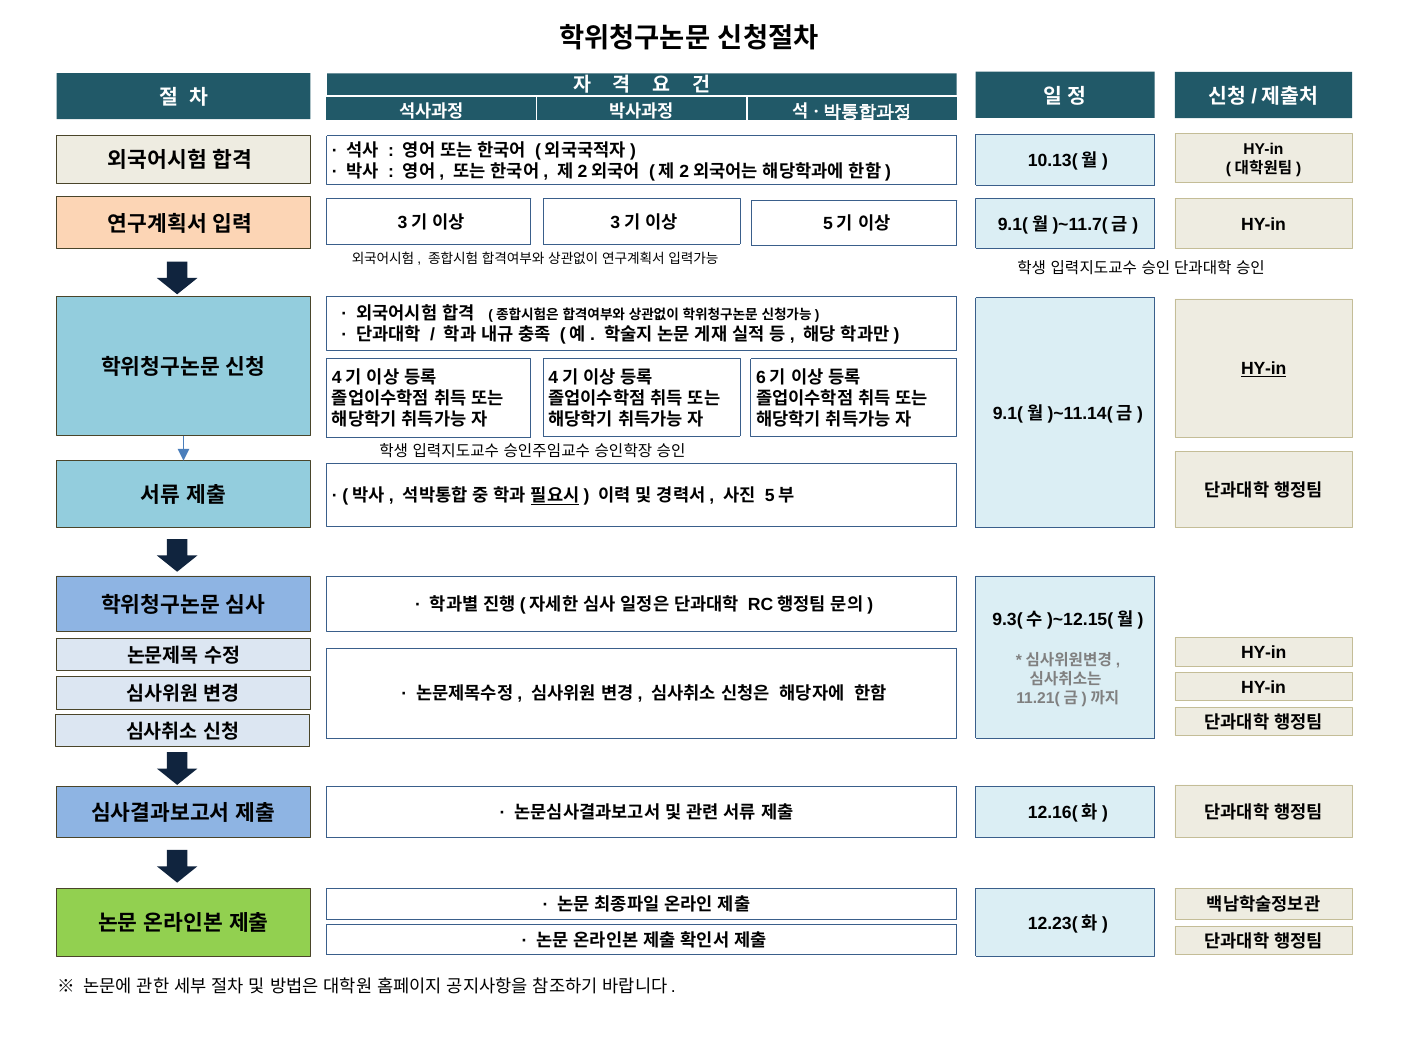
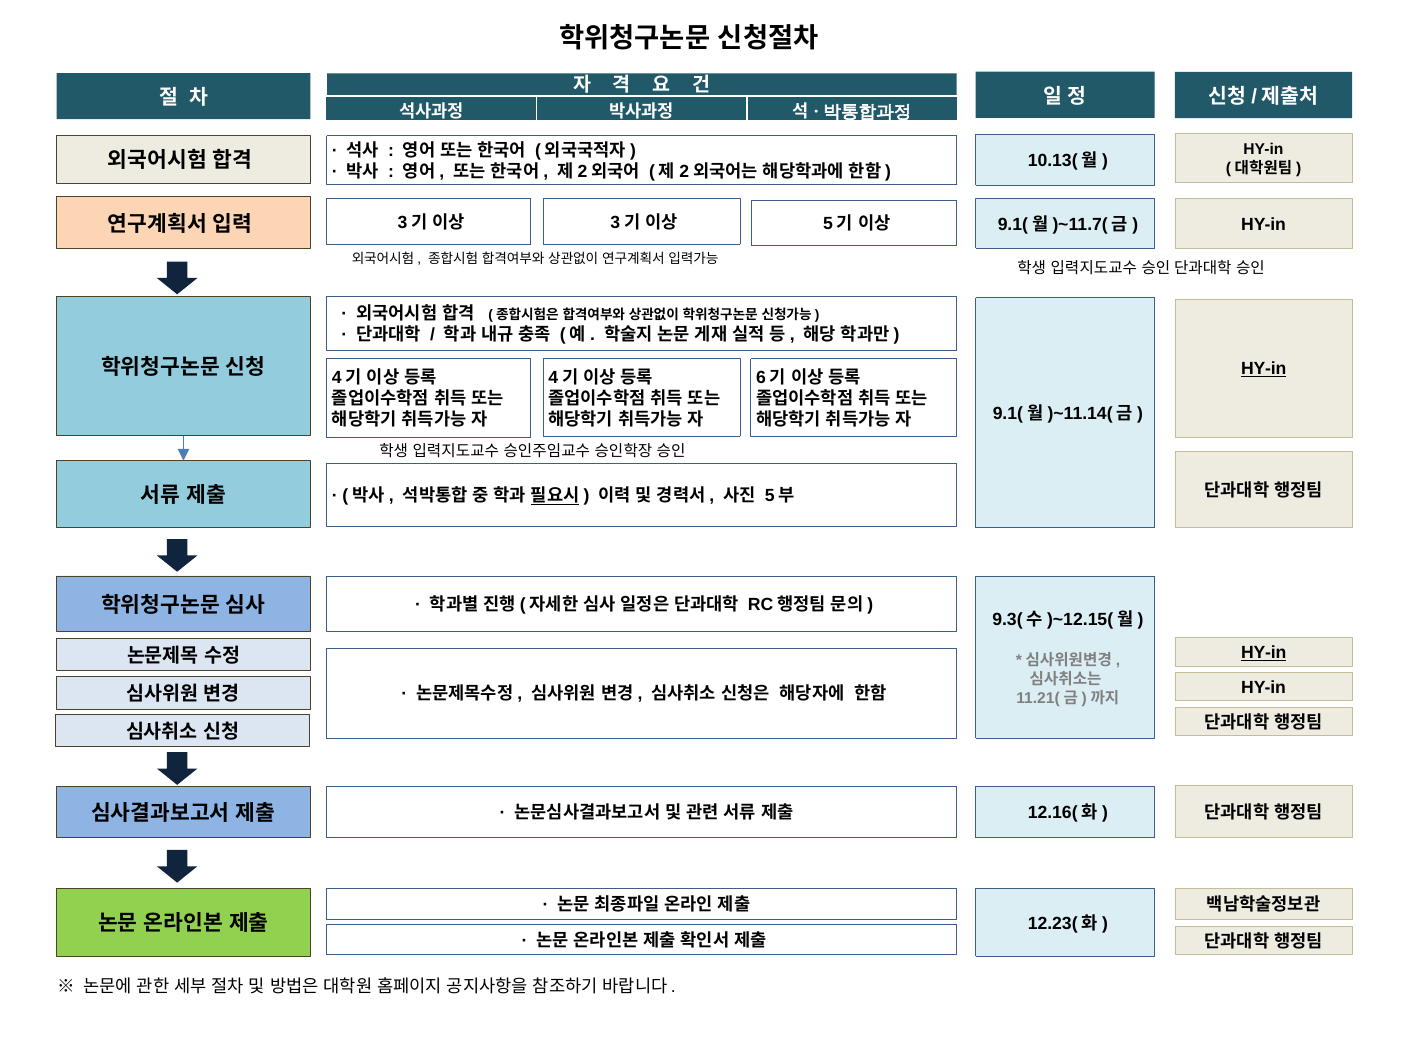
HY-in at (1264, 653) underline: none -> present
